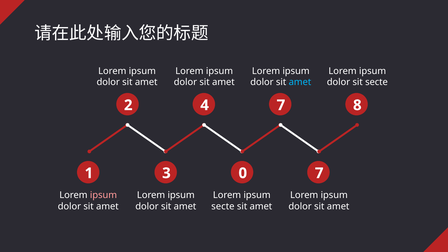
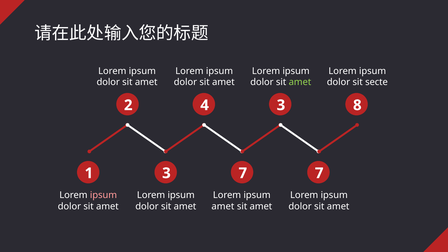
amet at (300, 82) colour: light blue -> light green
4 7: 7 -> 3
3 0: 0 -> 7
secte at (223, 206): secte -> amet
